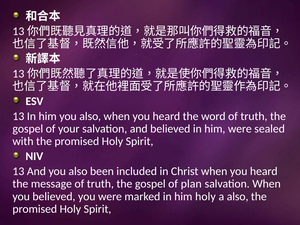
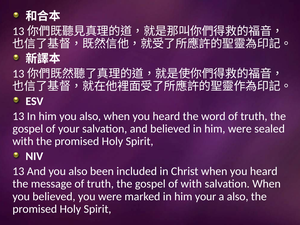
of plan: plan -> with
him holy: holy -> your
